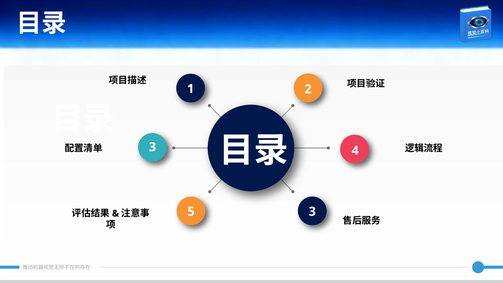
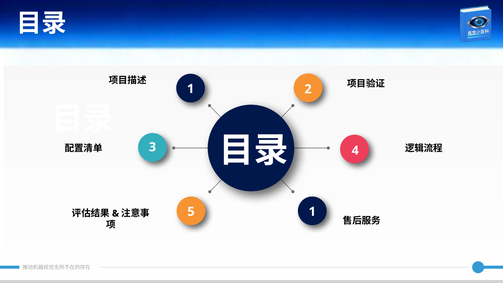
5 3: 3 -> 1
